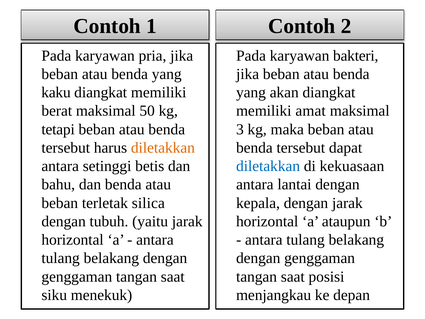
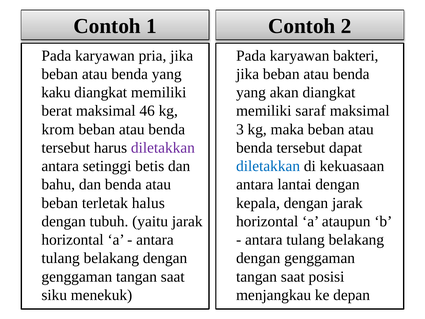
50: 50 -> 46
amat: amat -> saraf
tetapi: tetapi -> krom
diletakkan at (163, 148) colour: orange -> purple
silica: silica -> halus
